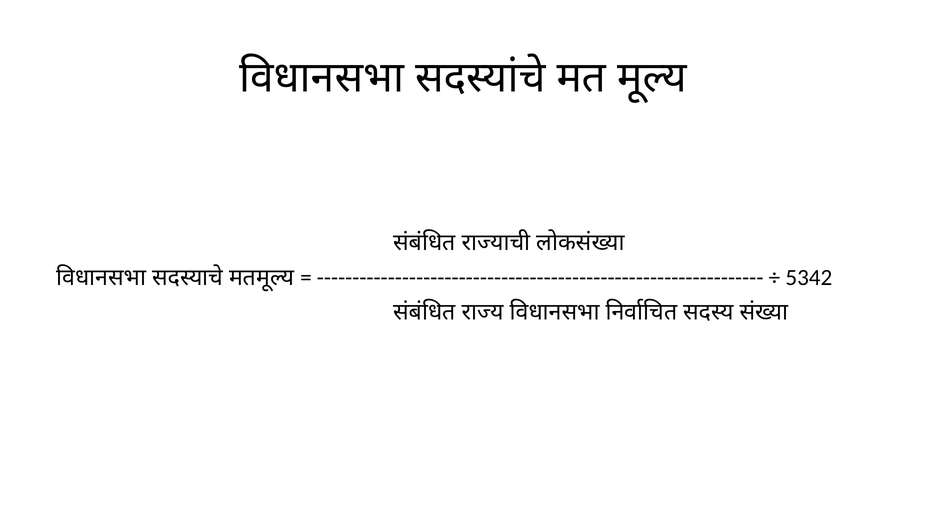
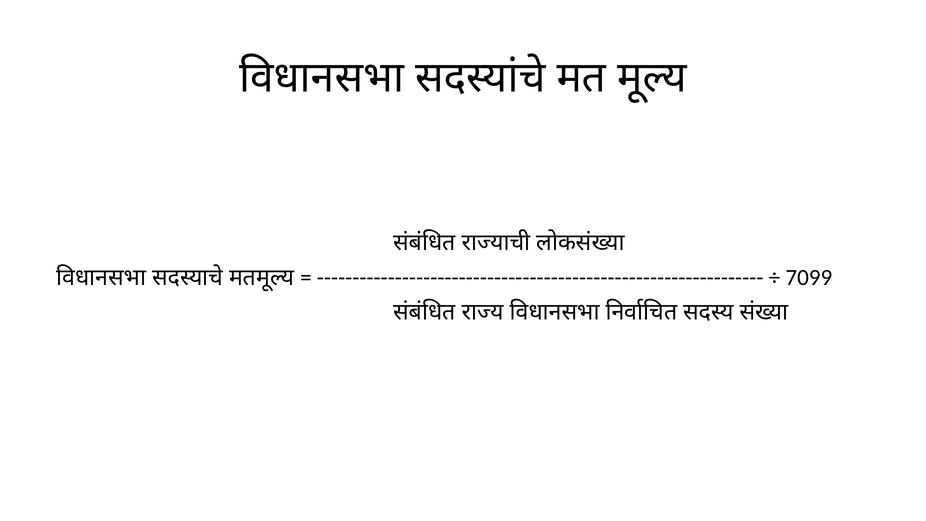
5342: 5342 -> 7099
